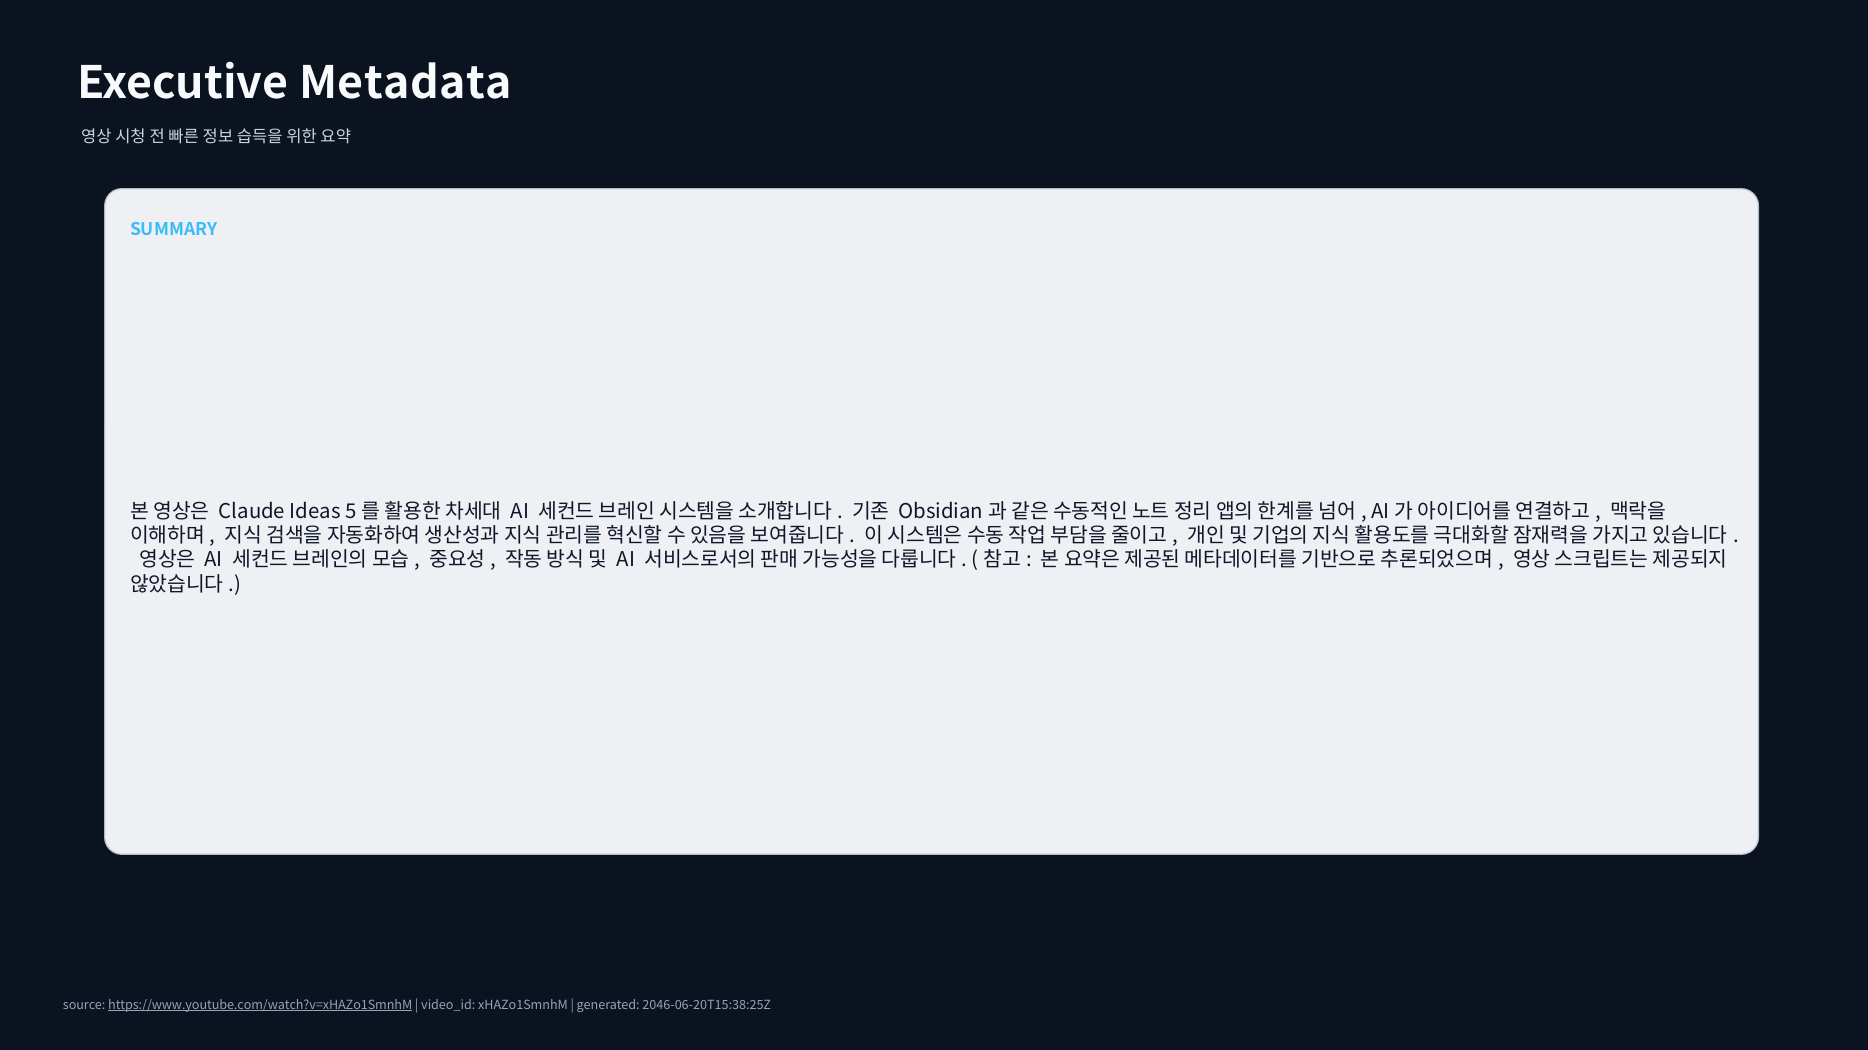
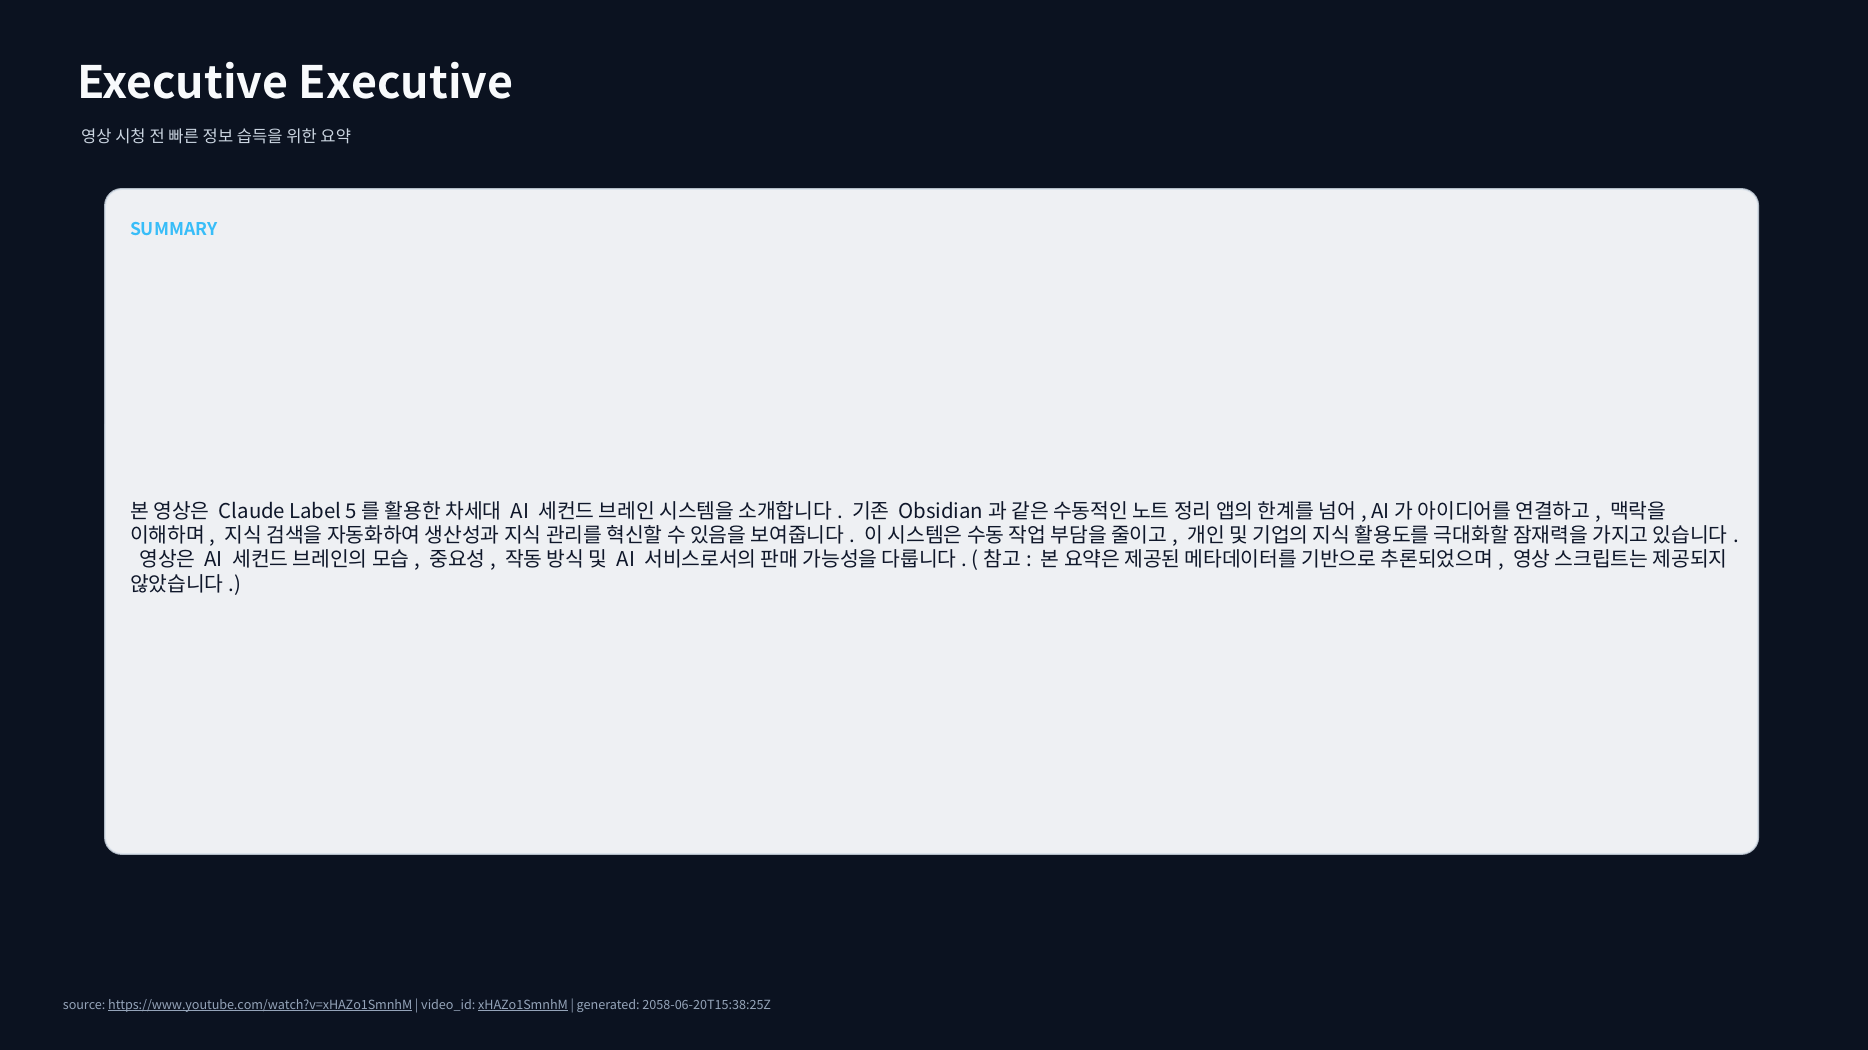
Executive Metadata: Metadata -> Executive
Ideas: Ideas -> Label
xHAZo1SmnhM underline: none -> present
2046-06-20T15:38:25Z: 2046-06-20T15:38:25Z -> 2058-06-20T15:38:25Z
